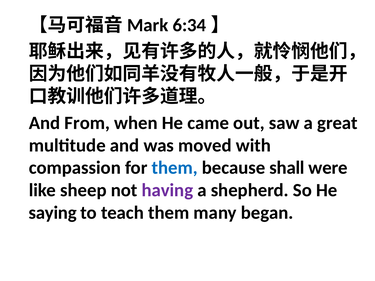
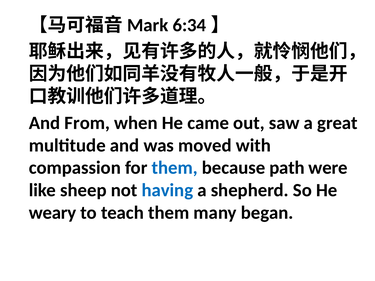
shall: shall -> path
having colour: purple -> blue
saying: saying -> weary
